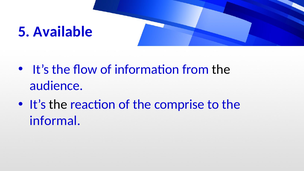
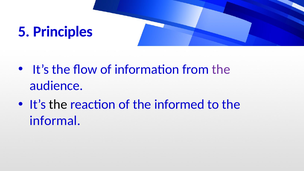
Available: Available -> Principles
the at (221, 69) colour: black -> purple
comprise: comprise -> informed
